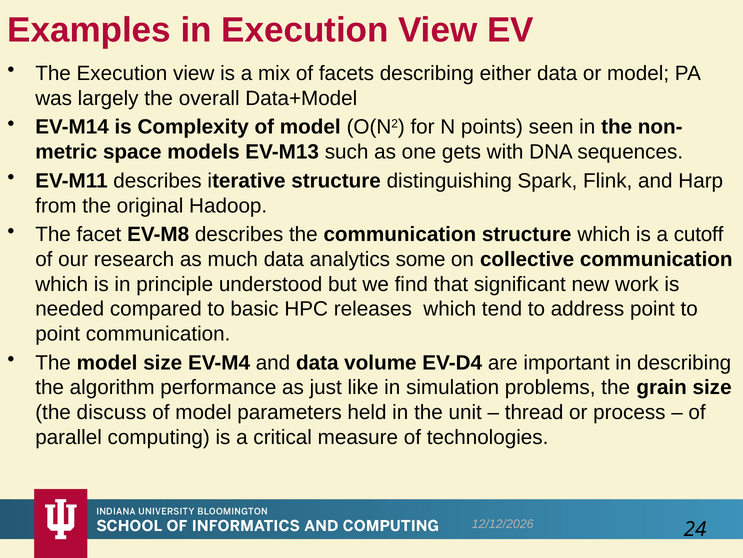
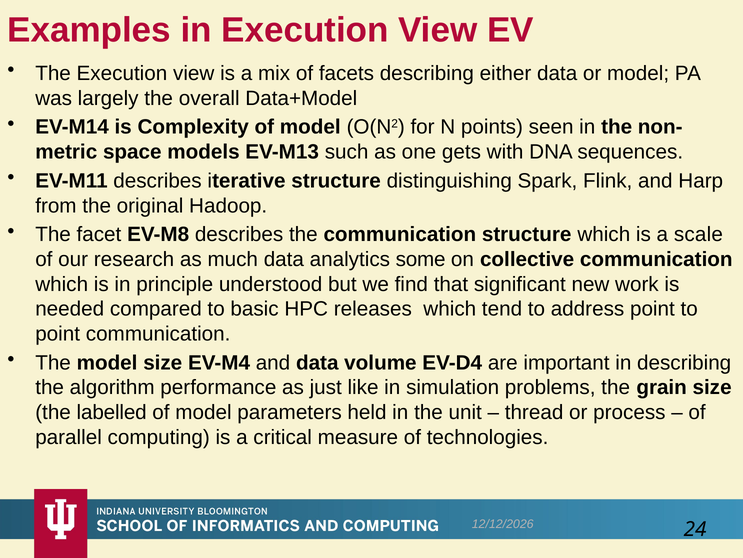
cutoff: cutoff -> scale
discuss: discuss -> labelled
